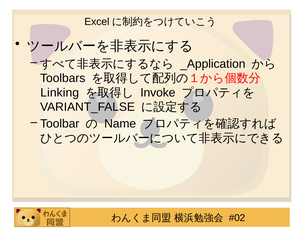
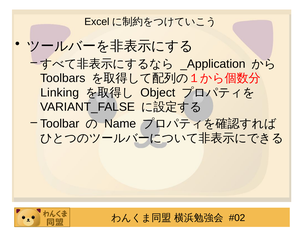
Invoke: Invoke -> Object
